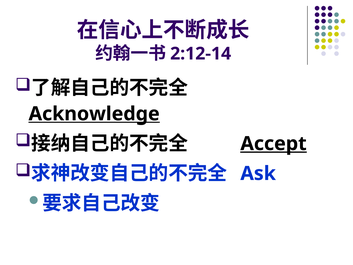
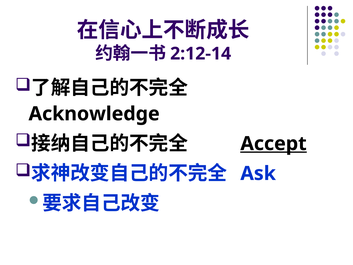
Acknowledge underline: present -> none
